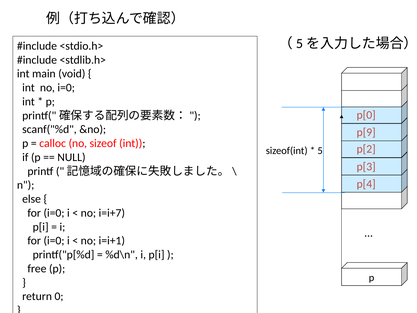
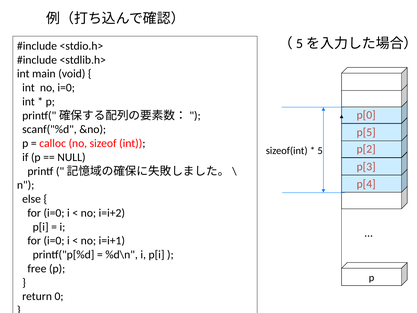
p[9: p[9 -> p[5
i=i+7: i=i+7 -> i=i+2
